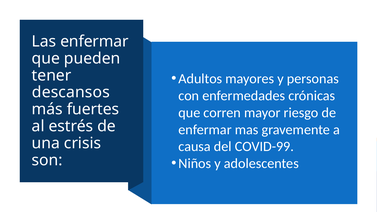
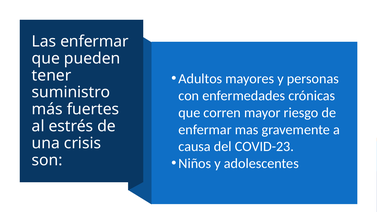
descansos: descansos -> suministro
COVID-99: COVID-99 -> COVID-23
